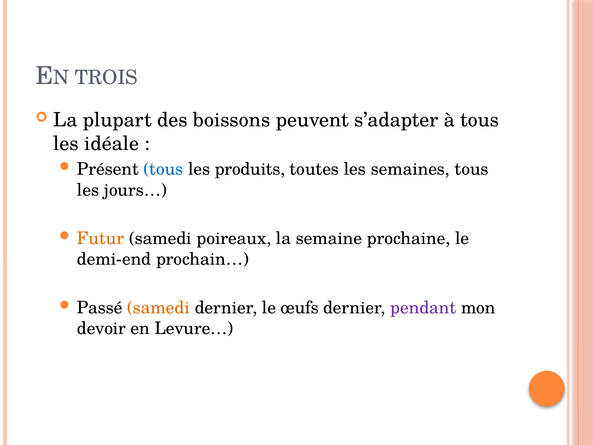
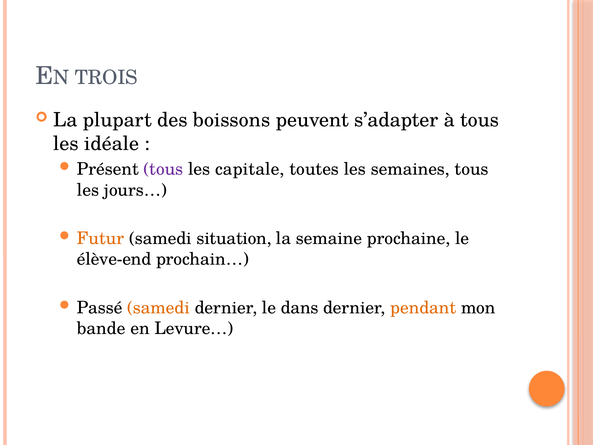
tous at (163, 169) colour: blue -> purple
produits: produits -> capitale
poireaux: poireaux -> situation
demi-end: demi-end -> élève-end
œufs: œufs -> dans
pendant colour: purple -> orange
devoir: devoir -> bande
